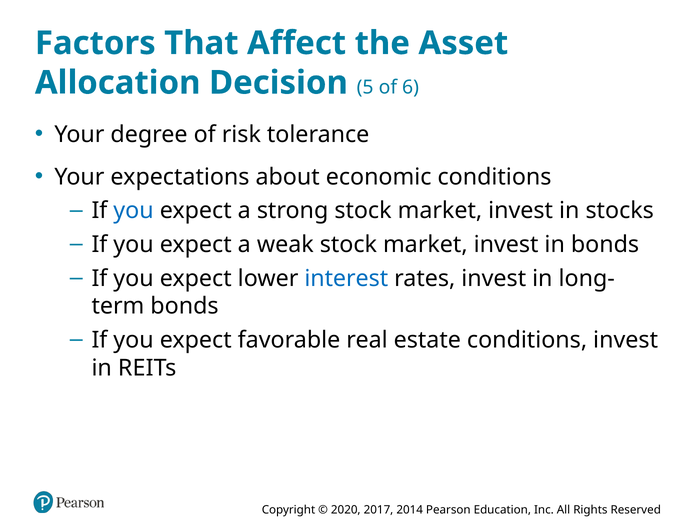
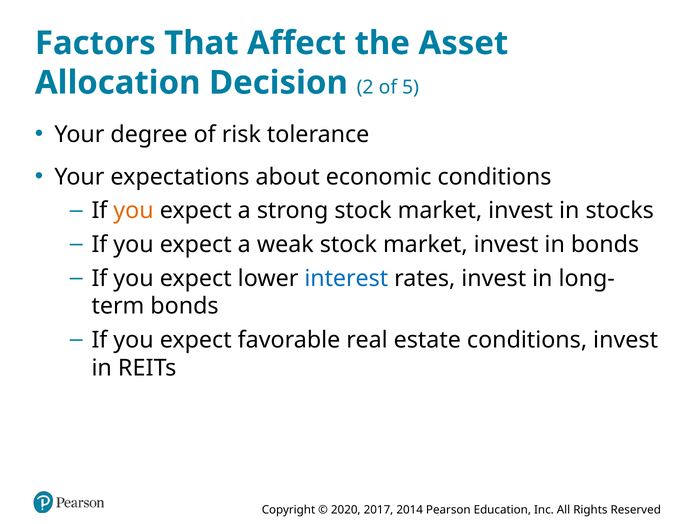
5: 5 -> 2
6: 6 -> 5
you at (134, 211) colour: blue -> orange
